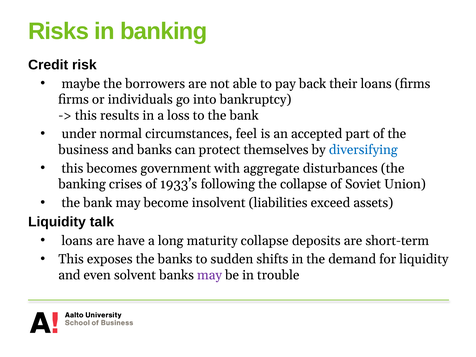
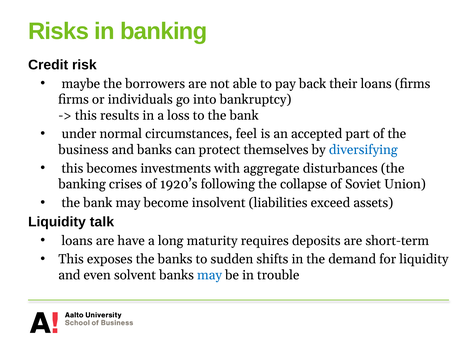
government: government -> investments
1933’s: 1933’s -> 1920’s
maturity collapse: collapse -> requires
may at (210, 275) colour: purple -> blue
